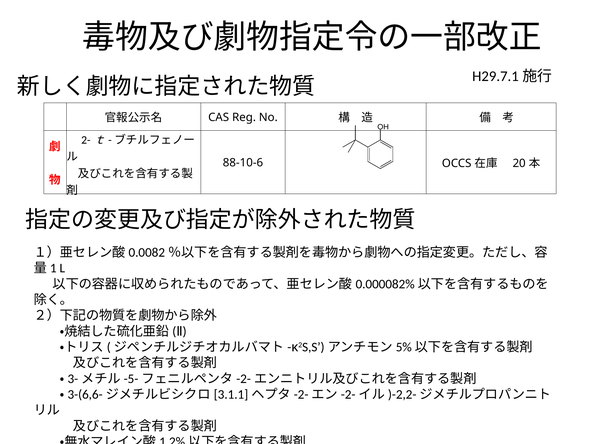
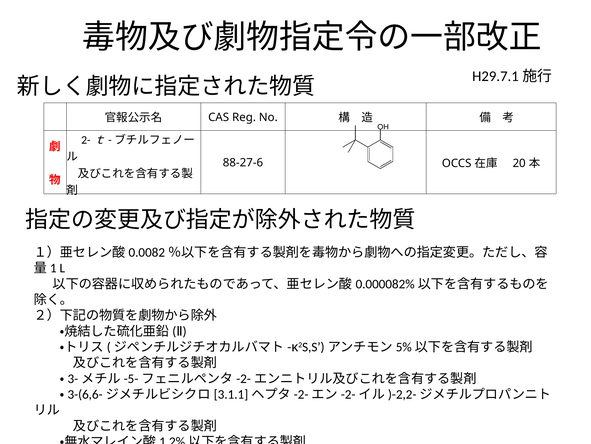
88-10-6: 88-10-6 -> 88-27-6
